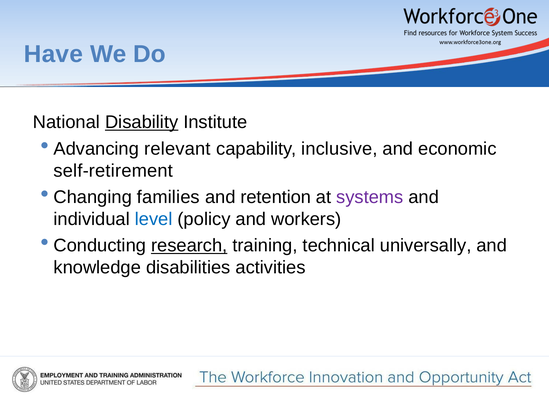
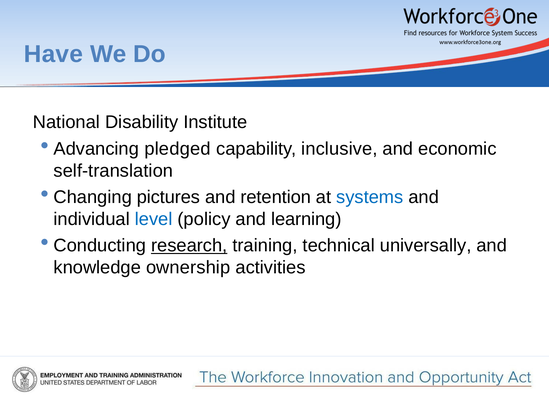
Disability underline: present -> none
relevant: relevant -> pledged
self-retirement: self-retirement -> self-translation
families: families -> pictures
systems colour: purple -> blue
workers: workers -> learning
disabilities: disabilities -> ownership
